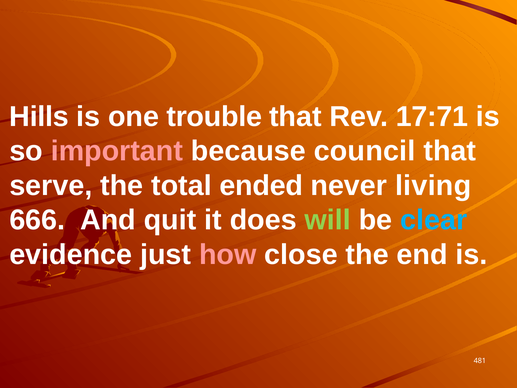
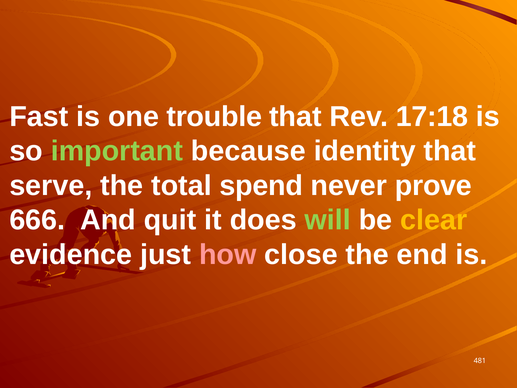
Hills: Hills -> Fast
17:71: 17:71 -> 17:18
important colour: pink -> light green
council: council -> identity
ended: ended -> spend
living: living -> prove
clear colour: light blue -> yellow
